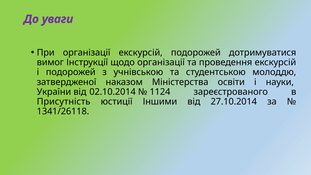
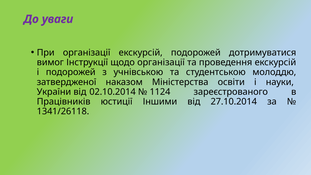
Присутність: Присутність -> Працівників
